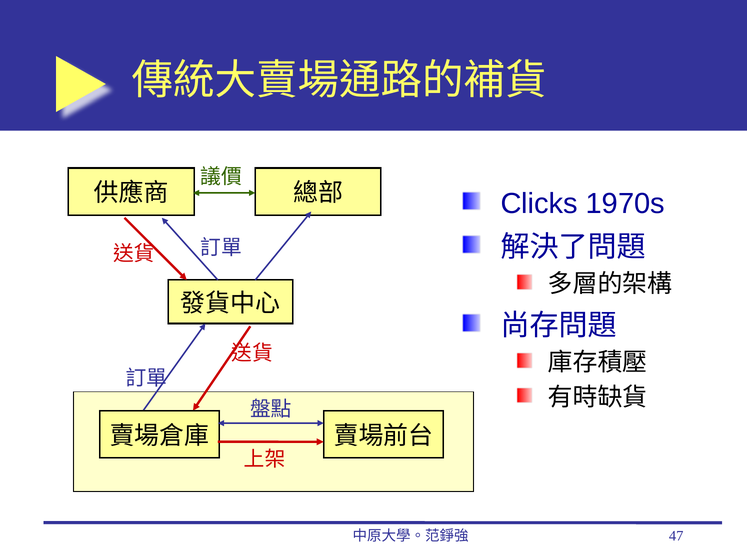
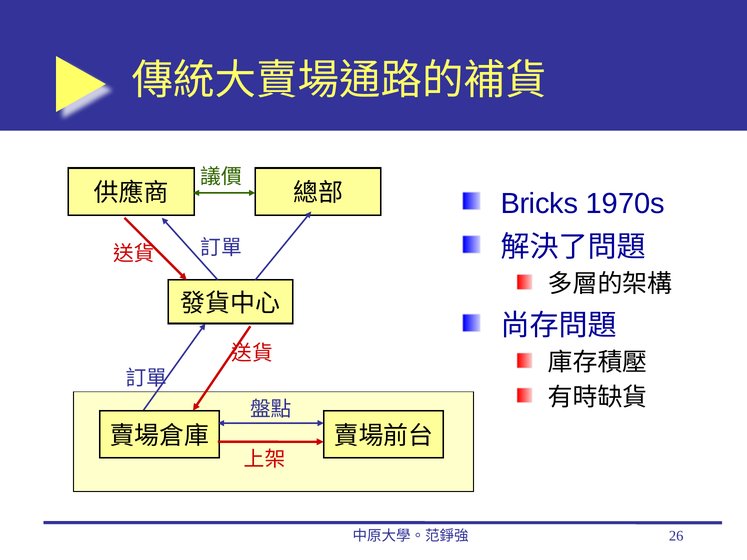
Clicks: Clicks -> Bricks
47: 47 -> 26
